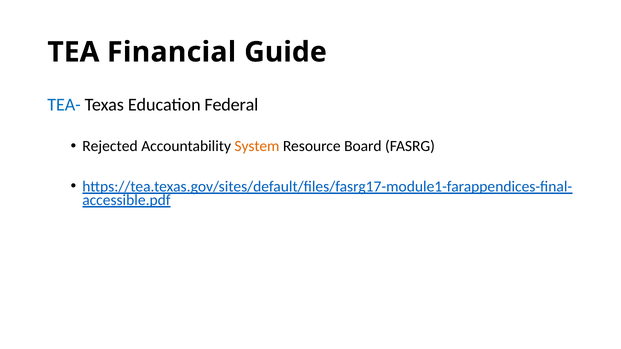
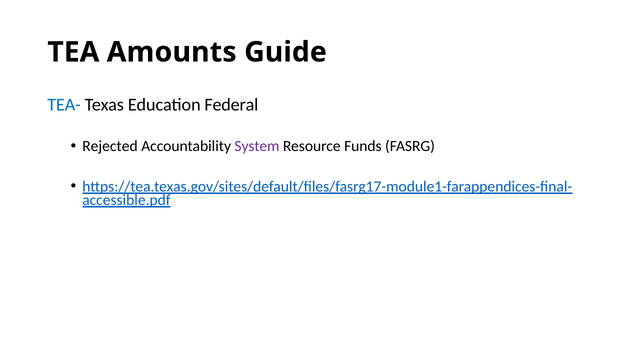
Financial: Financial -> Amounts
System colour: orange -> purple
Board: Board -> Funds
